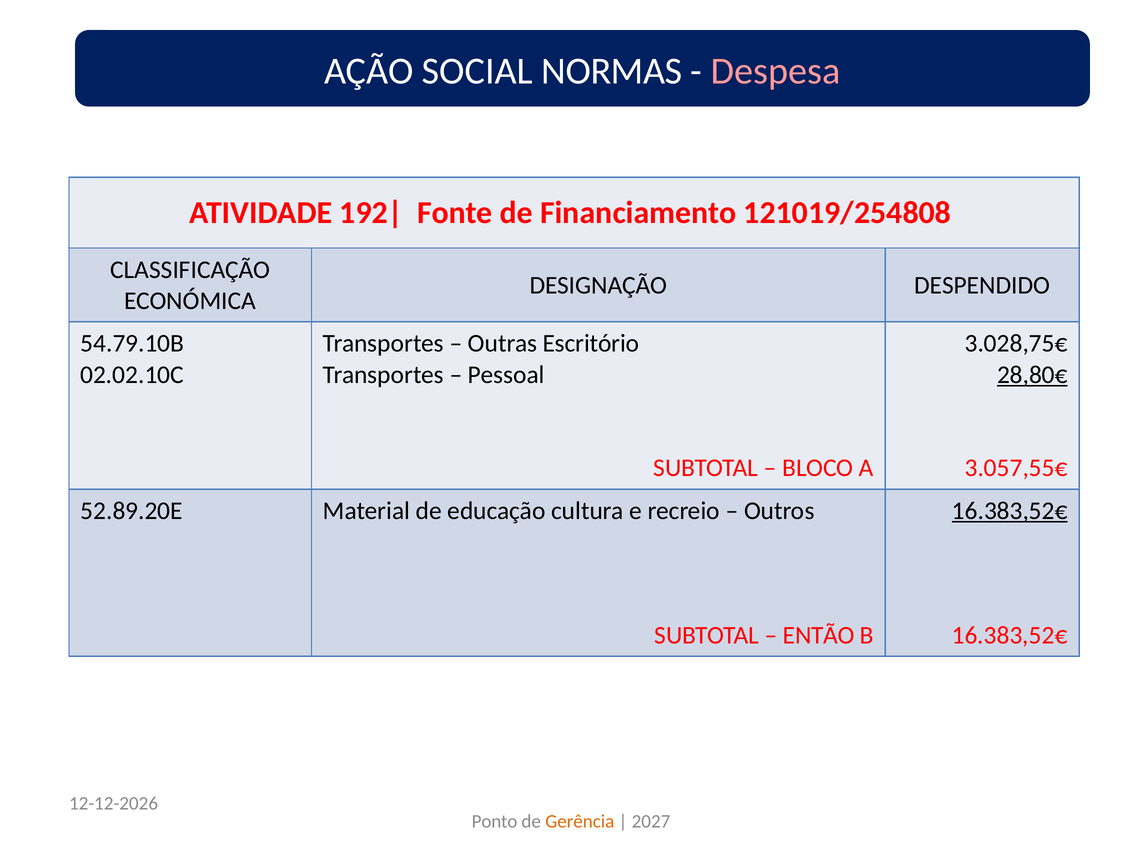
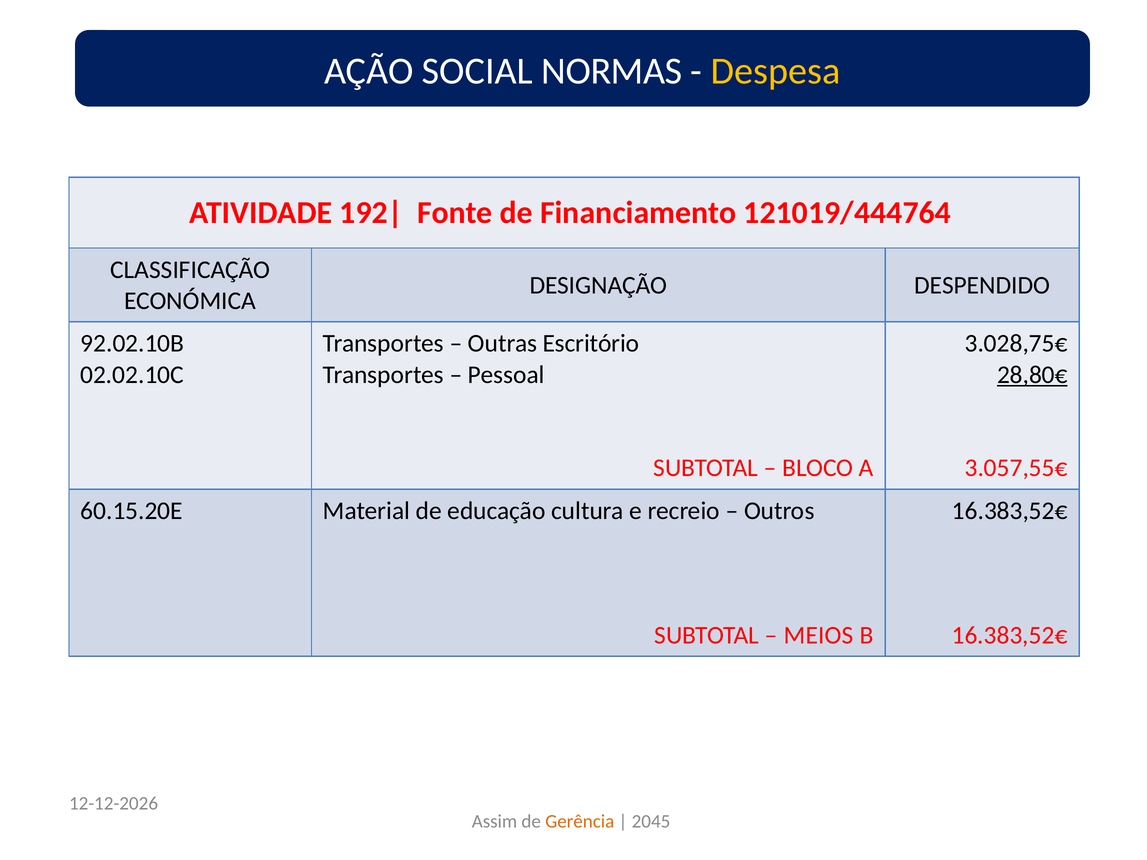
Despesa colour: pink -> yellow
121019/254808: 121019/254808 -> 121019/444764
54.79.10B: 54.79.10B -> 92.02.10B
52.89.20E: 52.89.20E -> 60.15.20E
16.383,52€ at (1010, 511) underline: present -> none
ENTÃO: ENTÃO -> MEIOS
Ponto: Ponto -> Assim
2027: 2027 -> 2045
